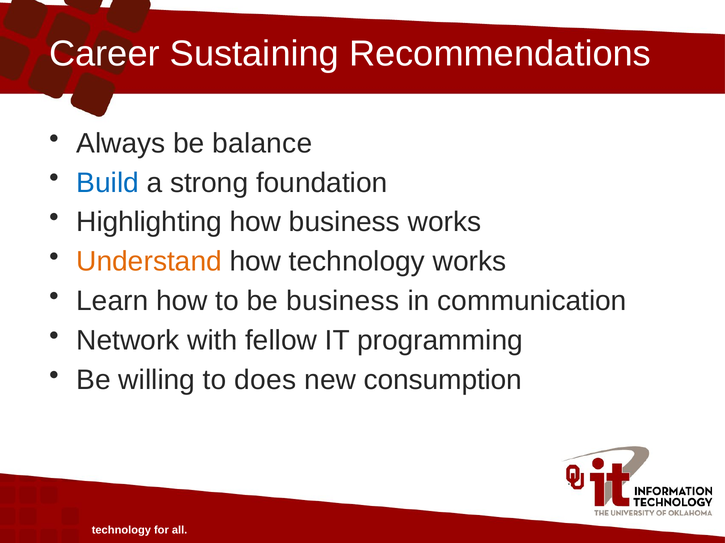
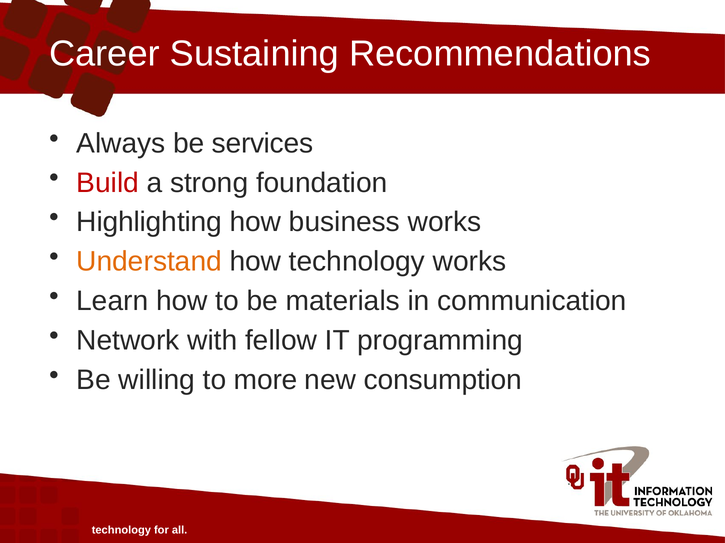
balance: balance -> services
Build colour: blue -> red
be business: business -> materials
does: does -> more
